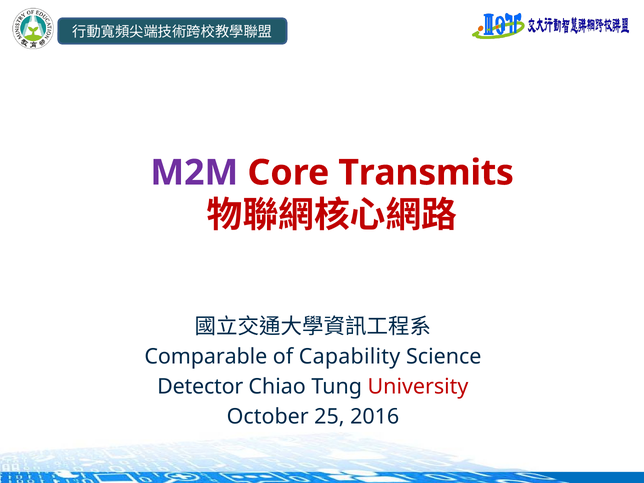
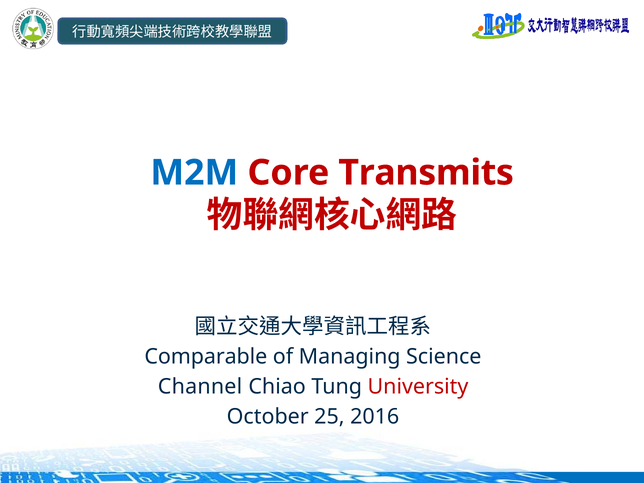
M2M colour: purple -> blue
Capability: Capability -> Managing
Detector: Detector -> Channel
